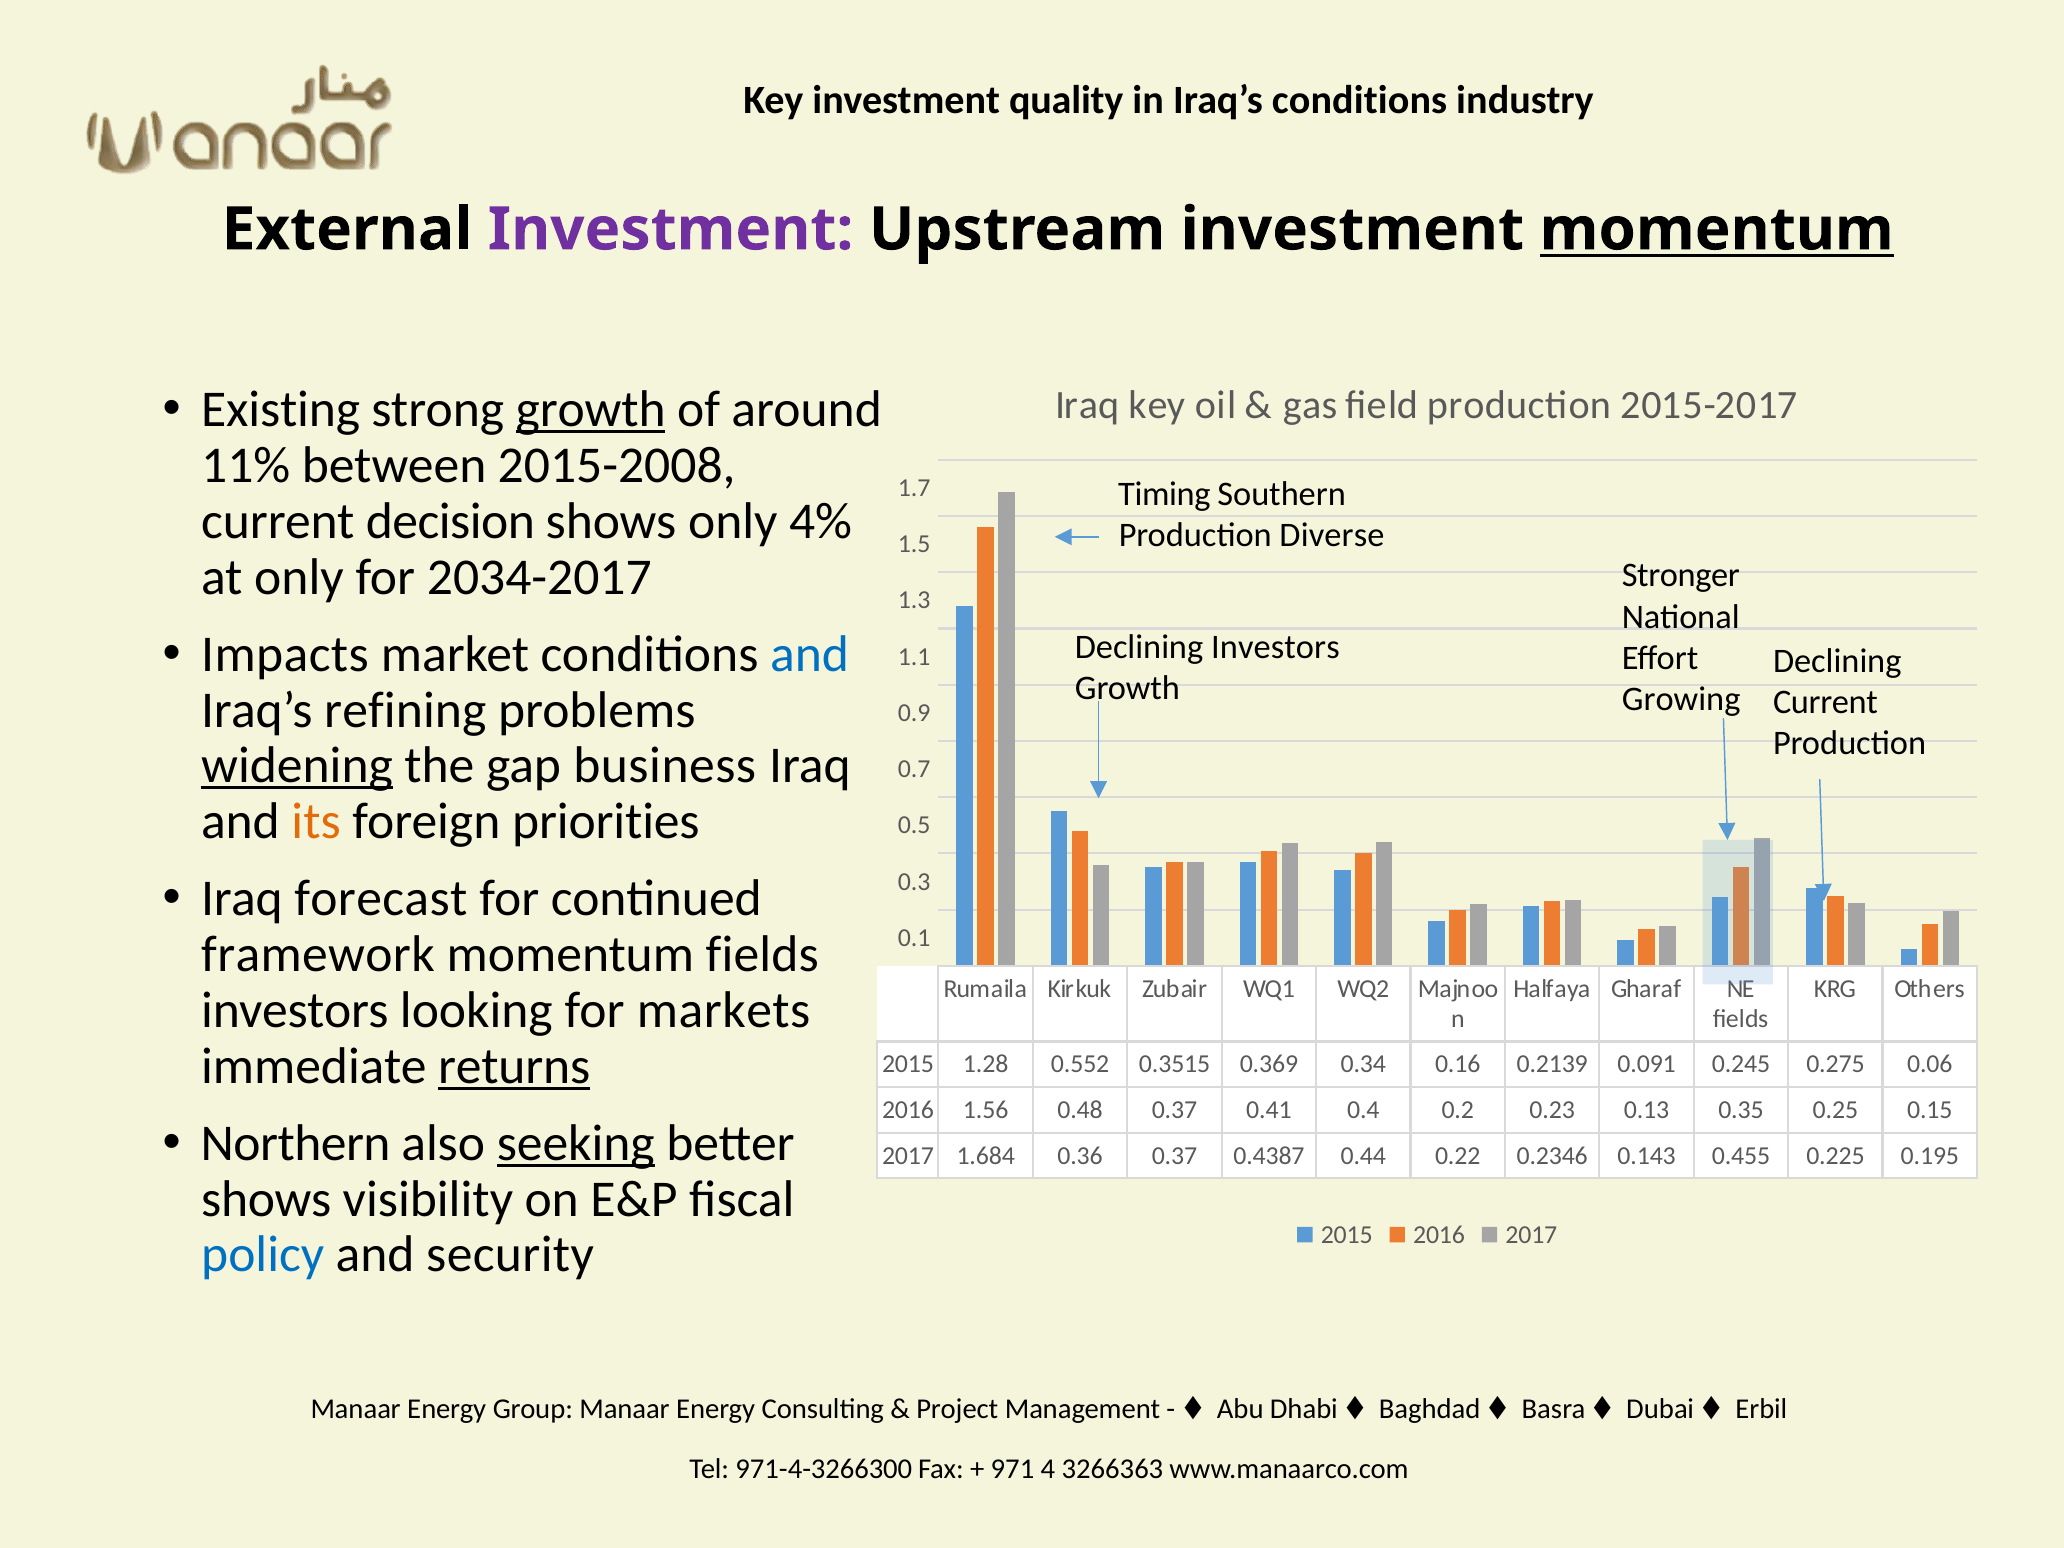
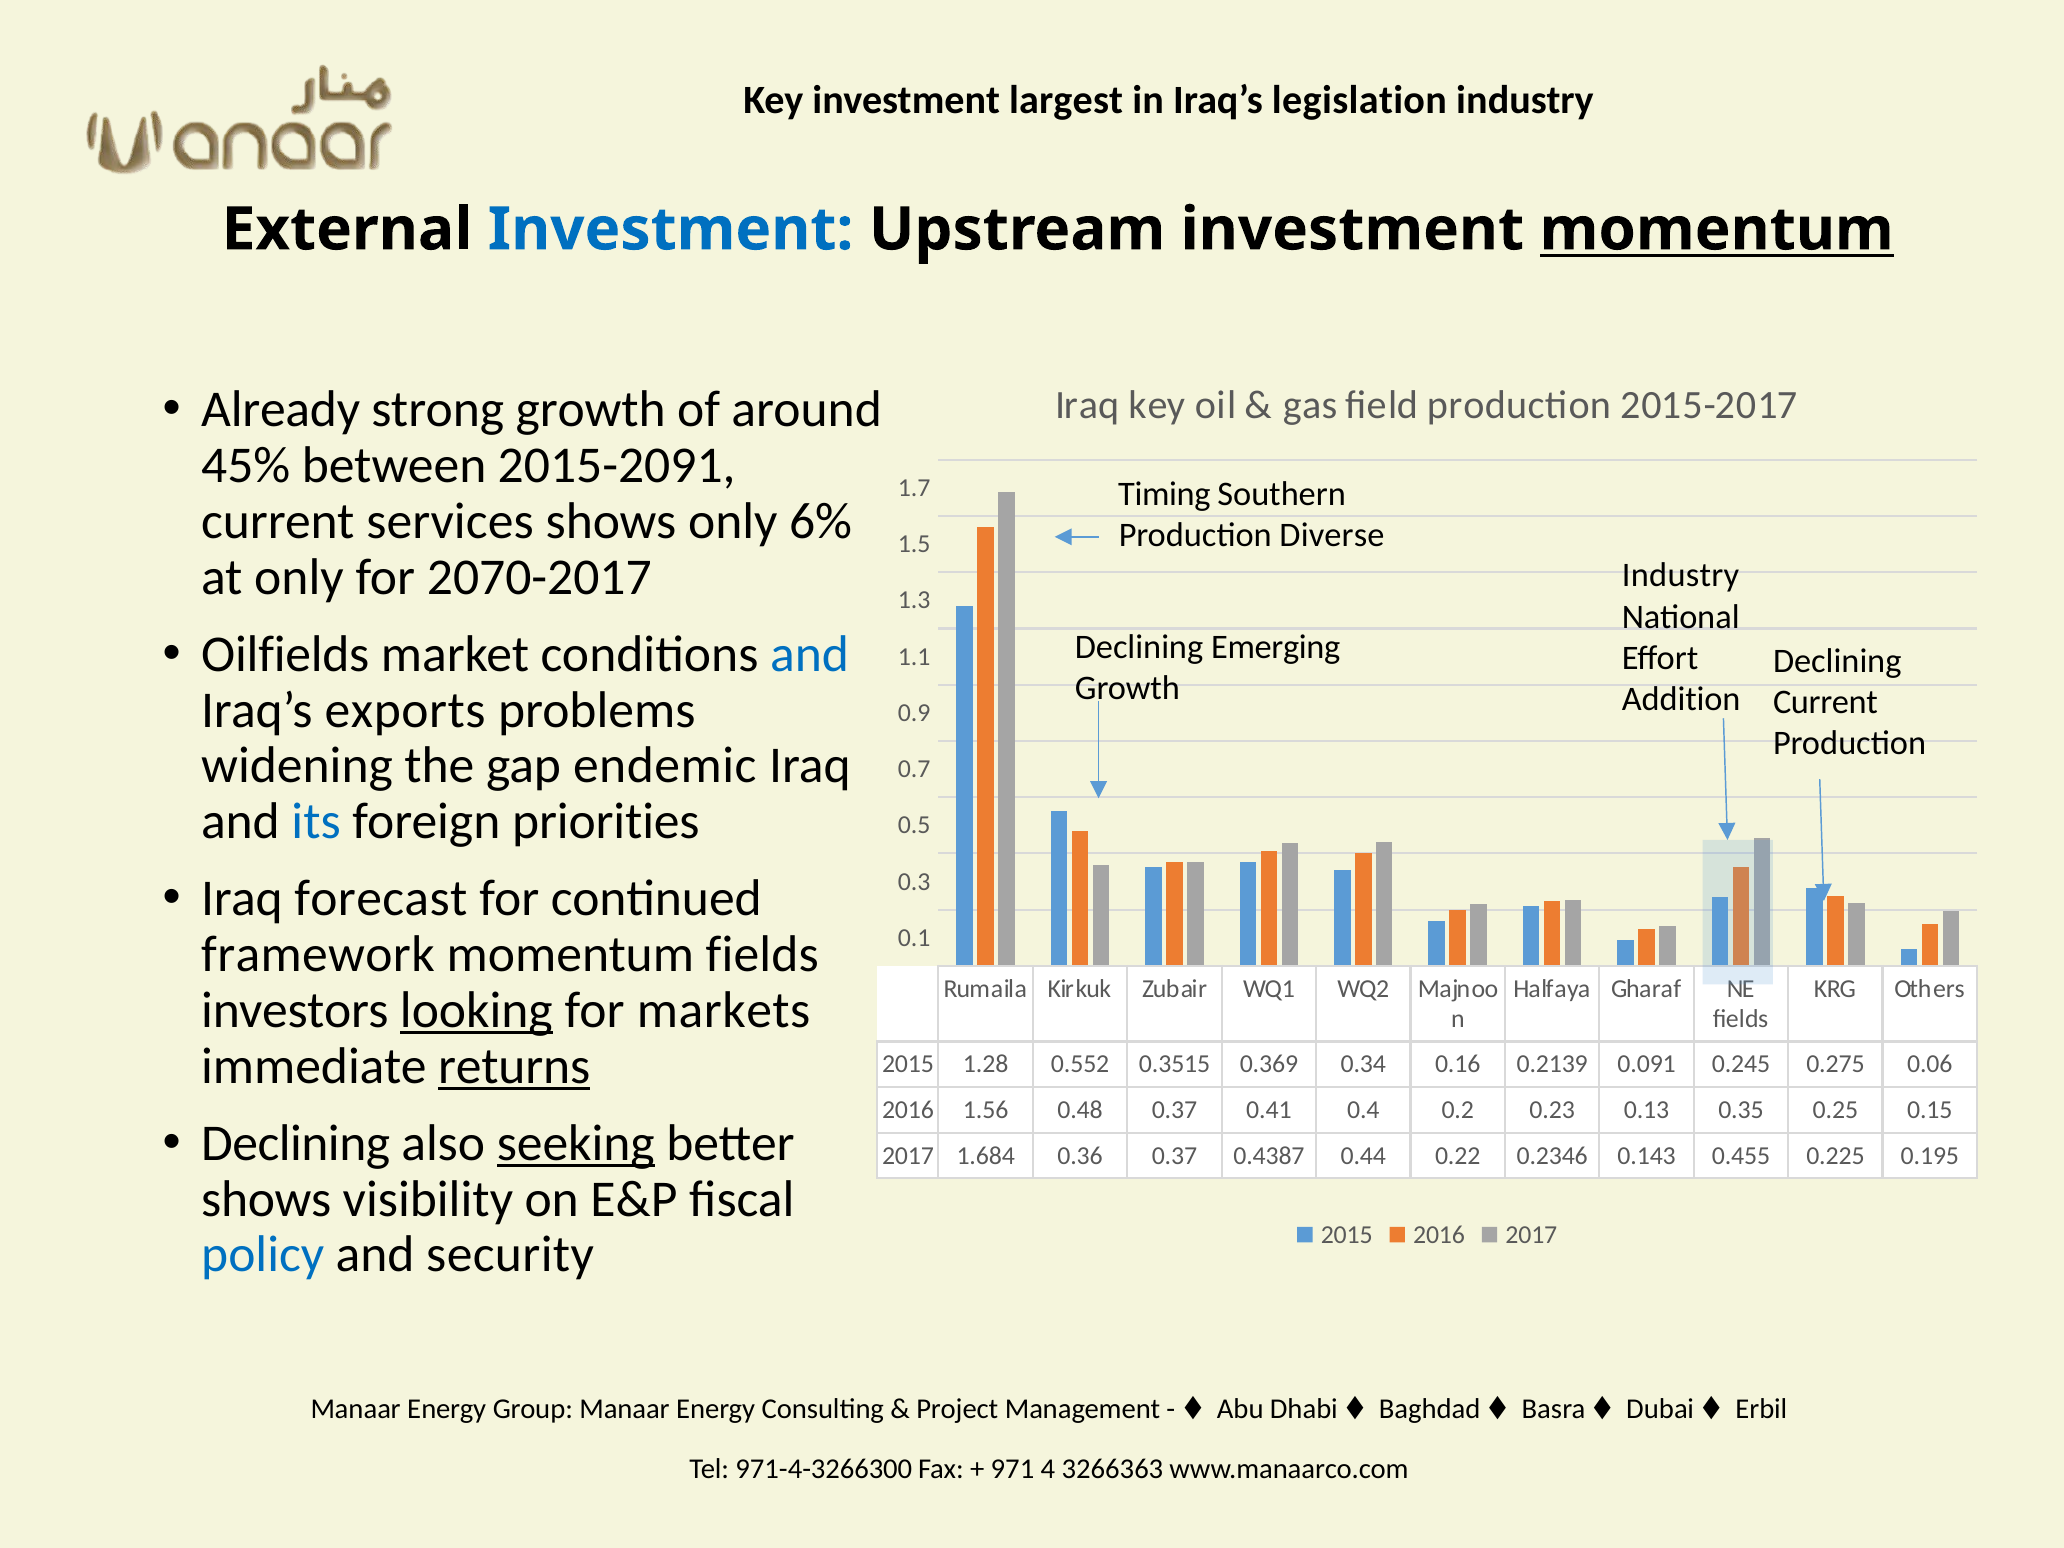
quality: quality -> largest
Iraq’s conditions: conditions -> legislation
Investment at (671, 230) colour: purple -> blue
Existing: Existing -> Already
growth at (591, 410) underline: present -> none
11%: 11% -> 45%
2015-2008: 2015-2008 -> 2015-2091
decision: decision -> services
4%: 4% -> 6%
2034-2017: 2034-2017 -> 2070-2017
Stronger at (1681, 575): Stronger -> Industry
Impacts: Impacts -> Oilfields
Declining Investors: Investors -> Emerging
Growing: Growing -> Addition
refining: refining -> exports
widening underline: present -> none
business: business -> endemic
its colour: orange -> blue
looking underline: none -> present
Northern at (296, 1143): Northern -> Declining
